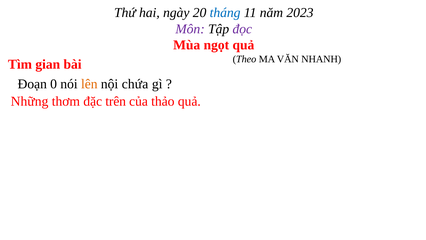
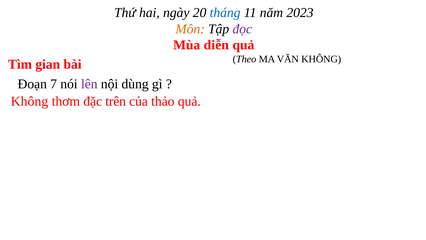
Môn colour: purple -> orange
ngọt: ngọt -> diễn
VĂN NHANH: NHANH -> KHÔNG
0: 0 -> 7
lên colour: orange -> purple
chứa: chứa -> dùng
Những at (30, 101): Những -> Không
